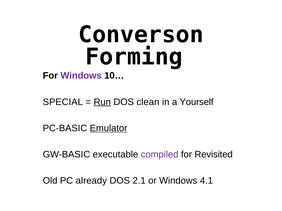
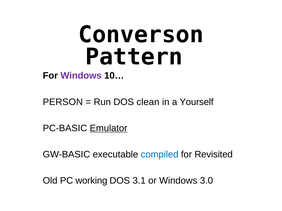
Forming: Forming -> Pattern
SPECIAL: SPECIAL -> PERSON
Run underline: present -> none
compiled colour: purple -> blue
already: already -> working
2.1: 2.1 -> 3.1
4.1: 4.1 -> 3.0
